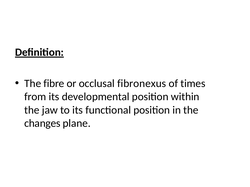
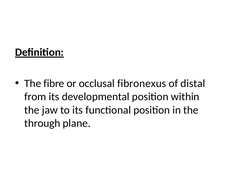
times: times -> distal
changes: changes -> through
